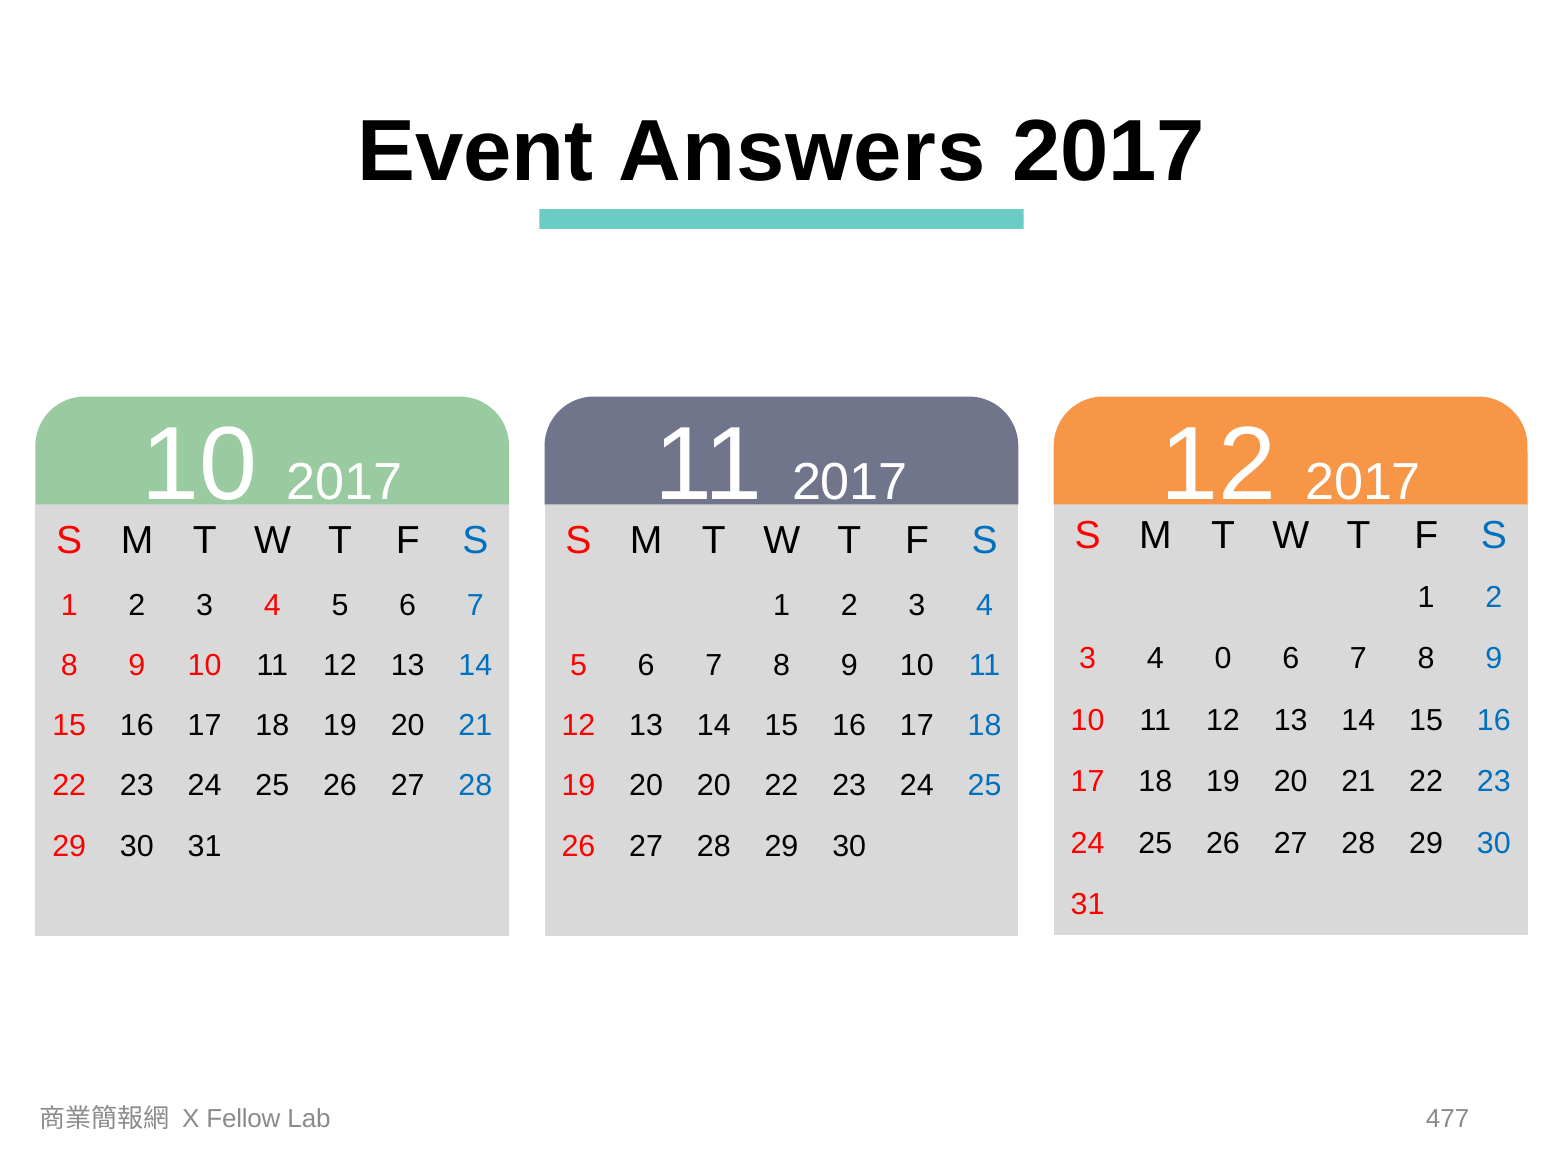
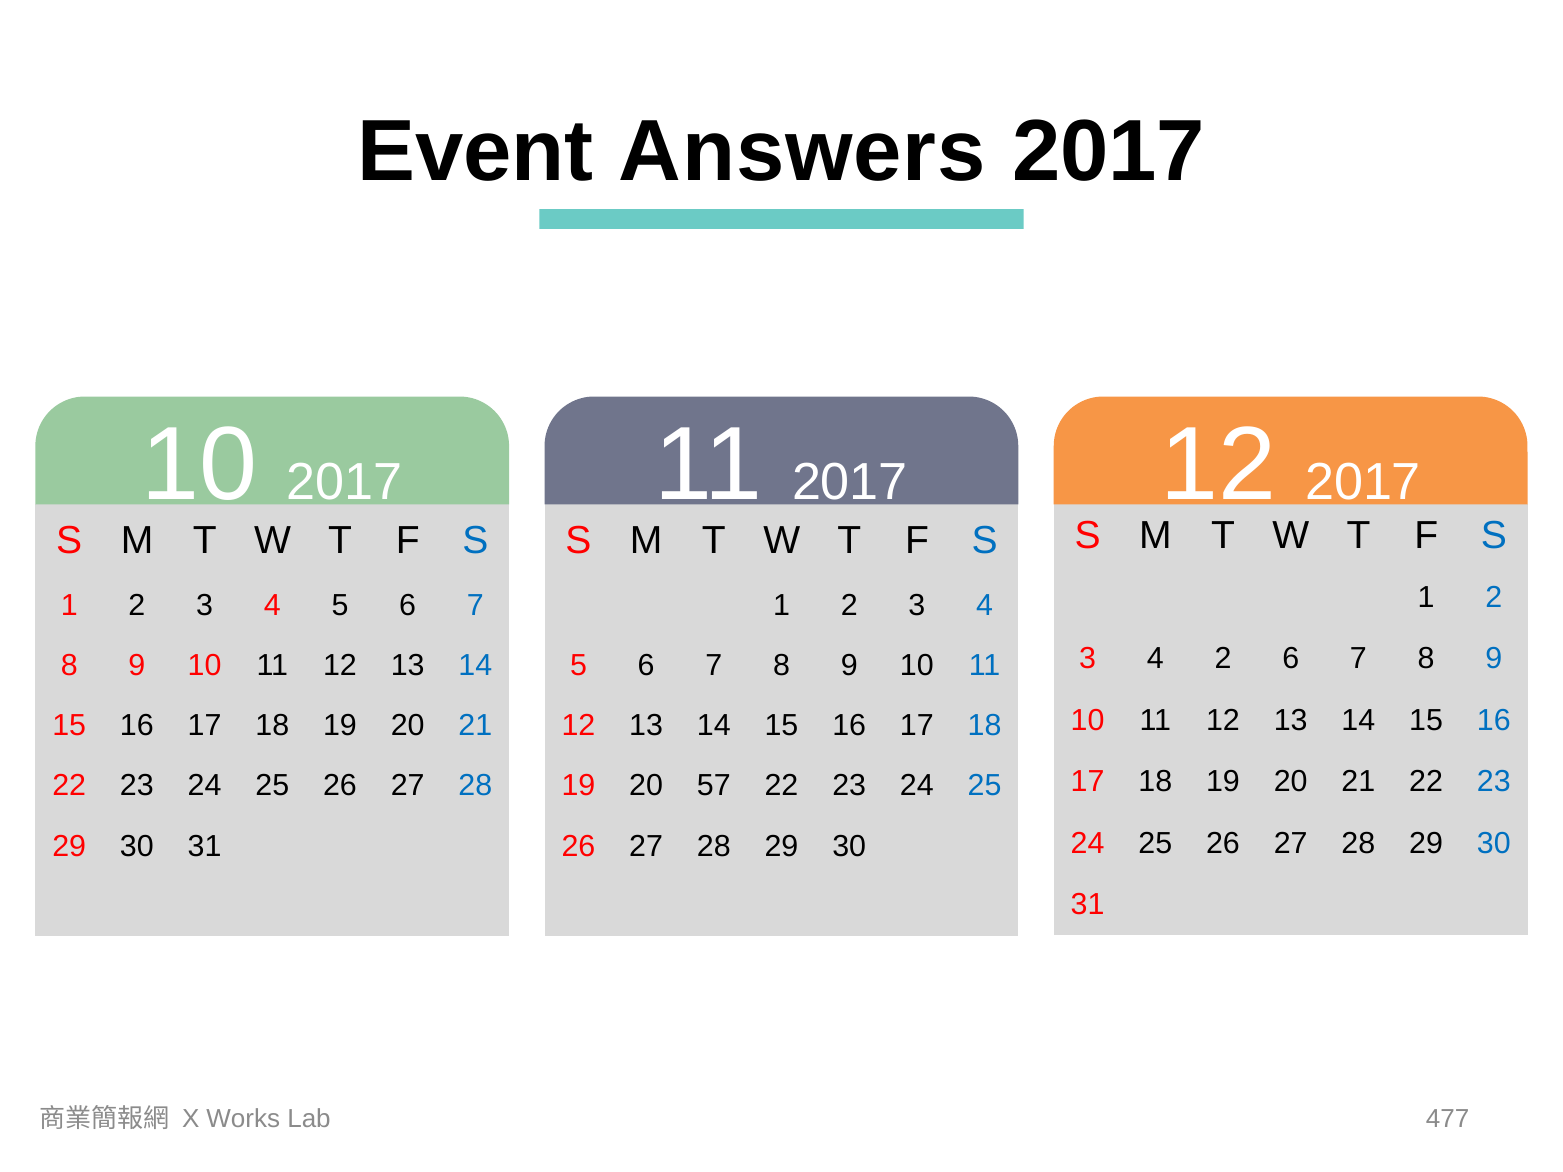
4 0: 0 -> 2
20 20: 20 -> 57
Fellow: Fellow -> Works
